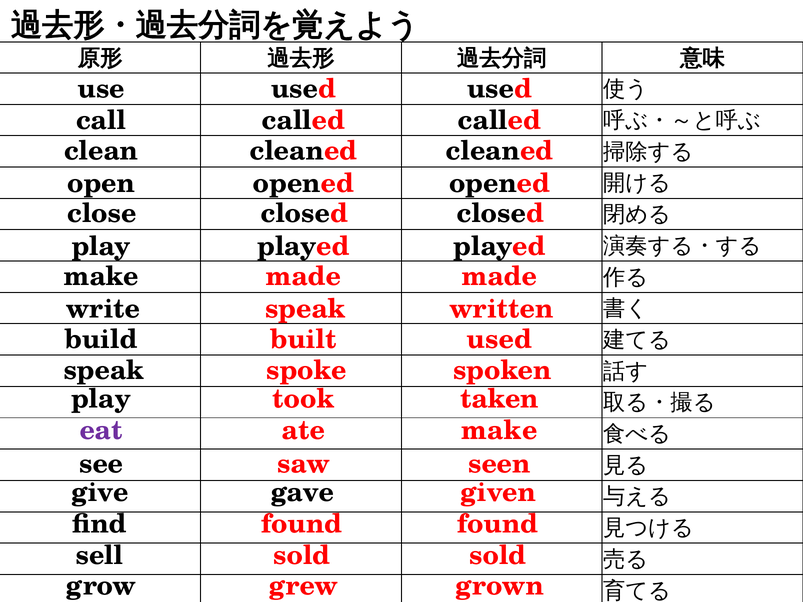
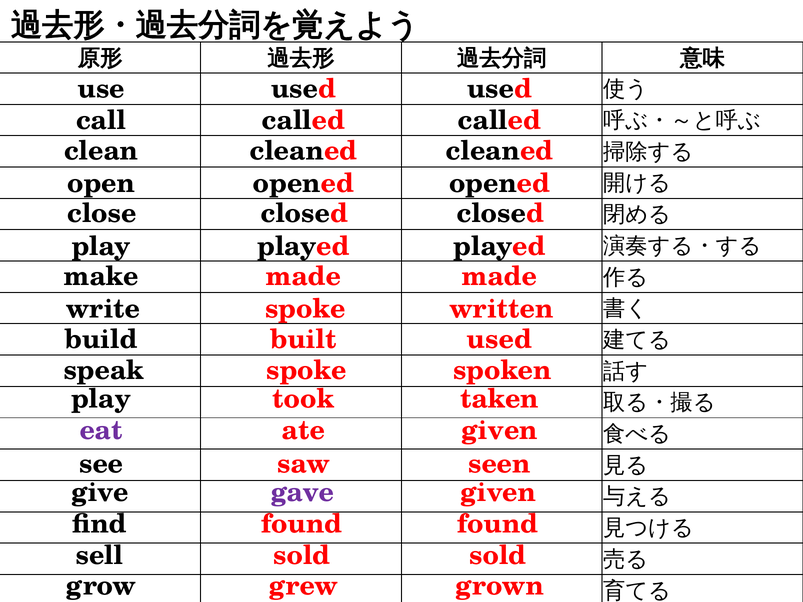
write speak: speak -> spoke
ate make: make -> given
gave colour: black -> purple
